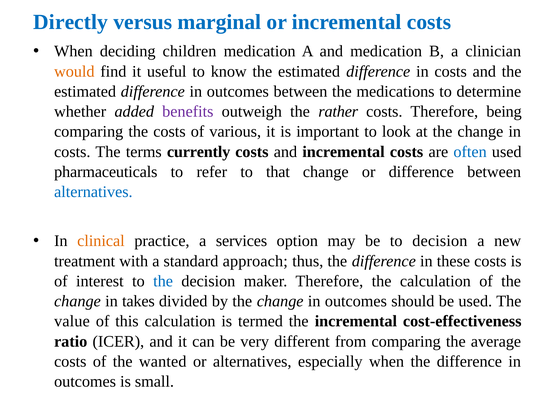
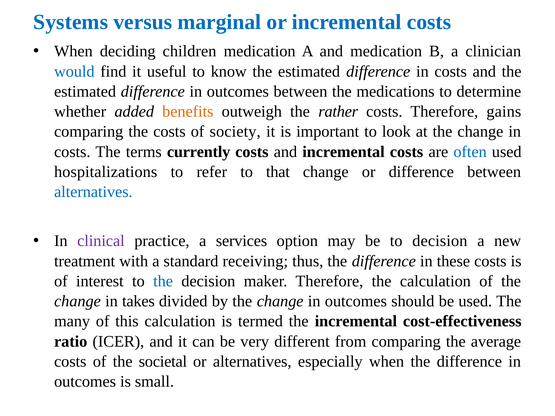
Directly: Directly -> Systems
would colour: orange -> blue
benefits colour: purple -> orange
being: being -> gains
various: various -> society
pharmaceuticals: pharmaceuticals -> hospitalizations
clinical colour: orange -> purple
approach: approach -> receiving
value: value -> many
wanted: wanted -> societal
